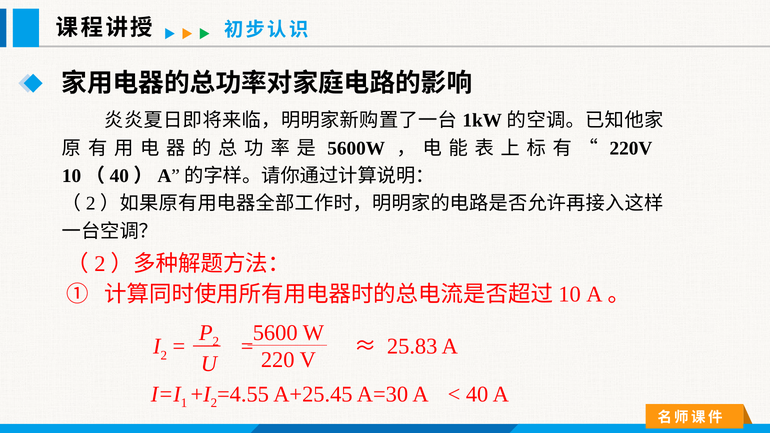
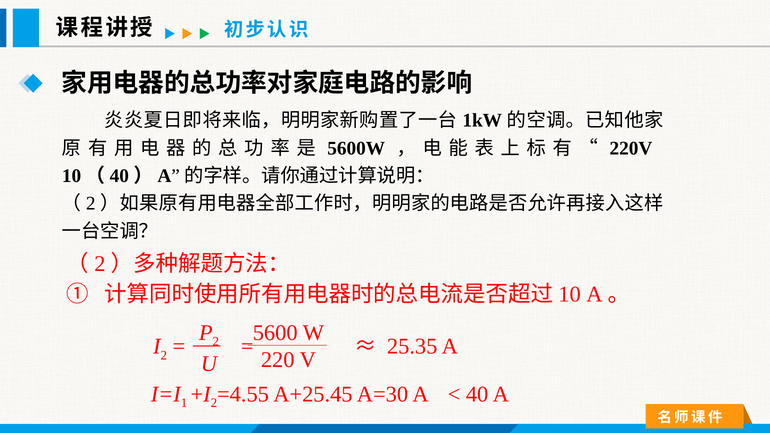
25.83: 25.83 -> 25.35
